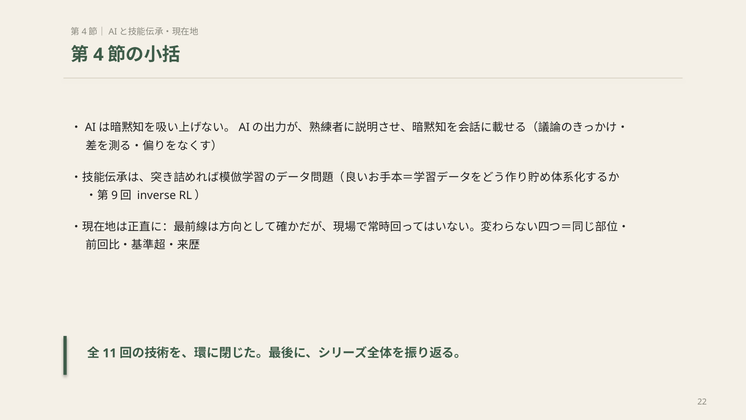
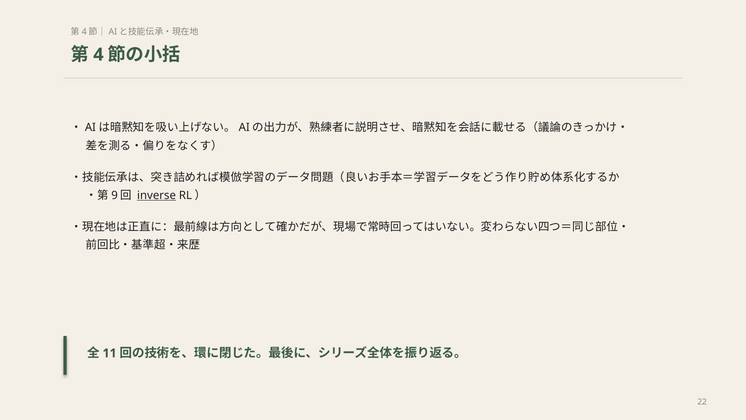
inverse underline: none -> present
